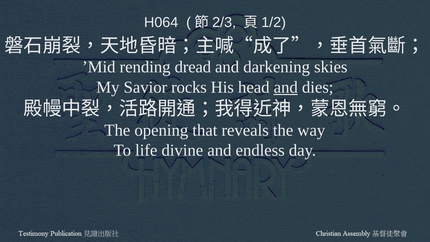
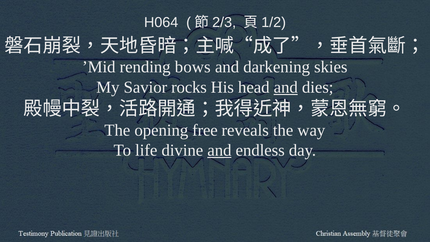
dread: dread -> bows
that: that -> free
and at (219, 150) underline: none -> present
